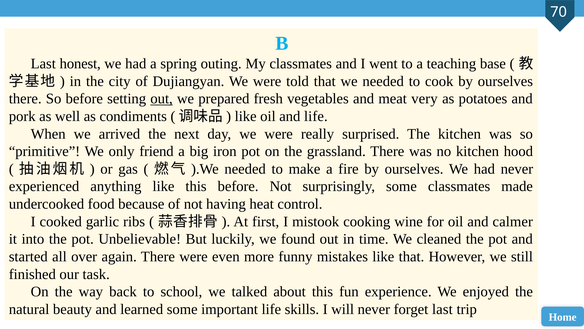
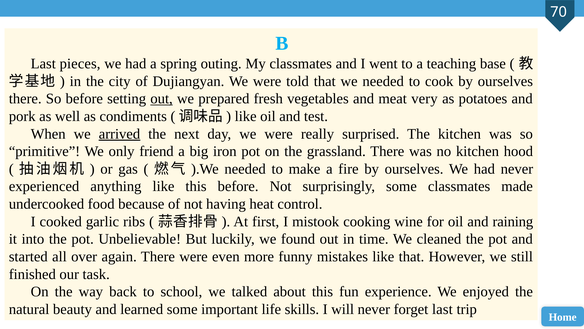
honest: honest -> pieces
and life: life -> test
arrived underline: none -> present
calmer: calmer -> raining
